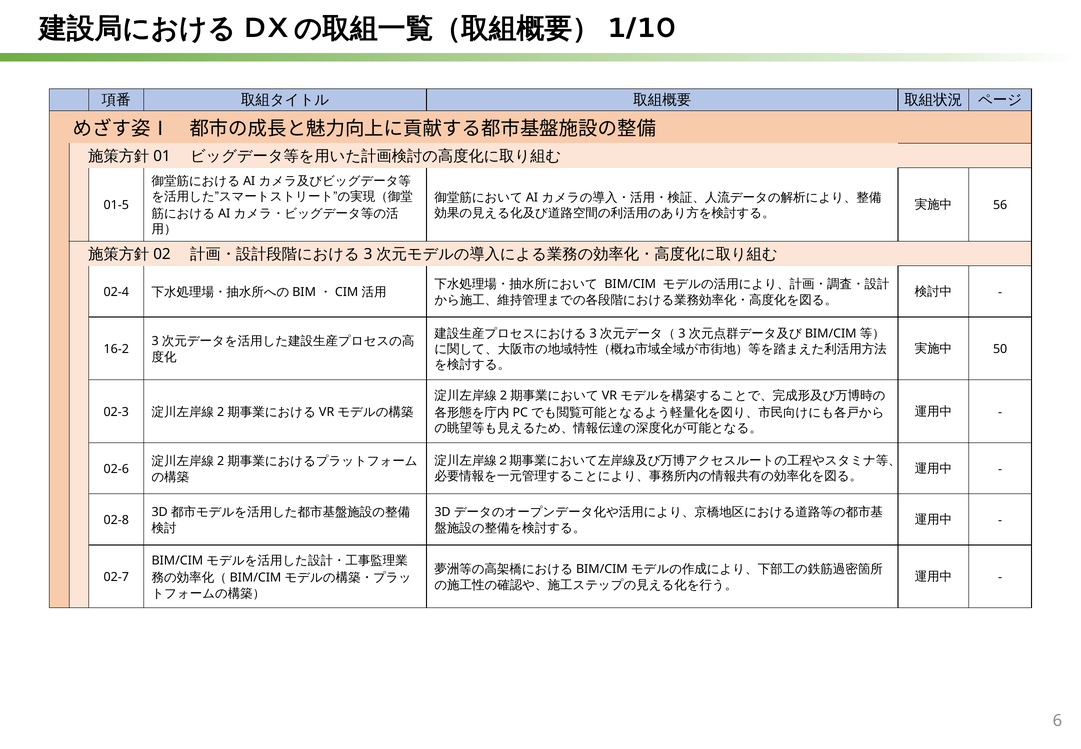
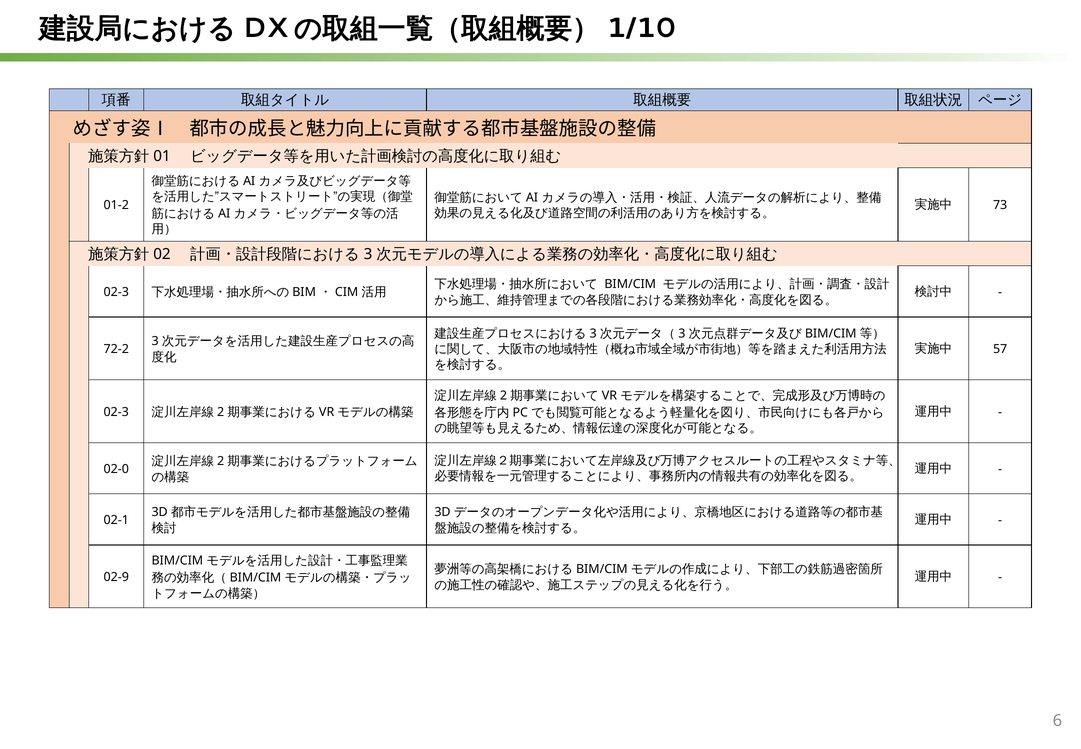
56: 56 -> 73
01-5: 01-5 -> 01-2
02-4 at (116, 292): 02-4 -> 02-3
50: 50 -> 57
16-2: 16-2 -> 72-2
02-6: 02-6 -> 02-0
02-8: 02-8 -> 02-1
02-7: 02-7 -> 02-9
